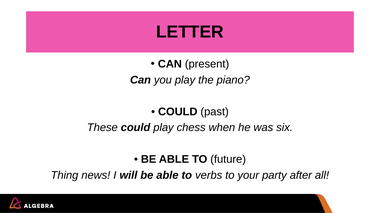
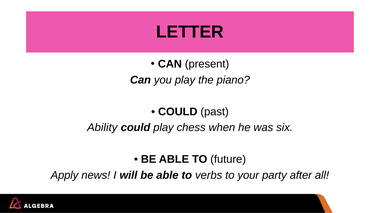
These: These -> Ability
Thing: Thing -> Apply
